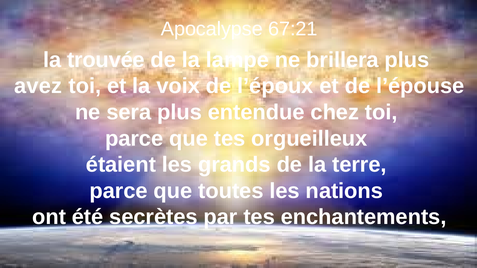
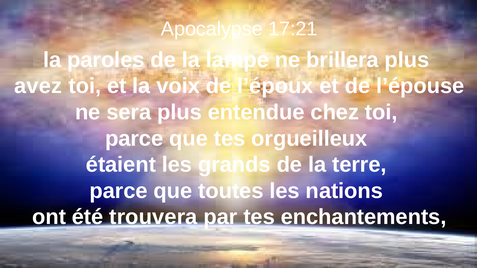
67:21: 67:21 -> 17:21
trouvée: trouvée -> paroles
secrètes: secrètes -> trouvera
